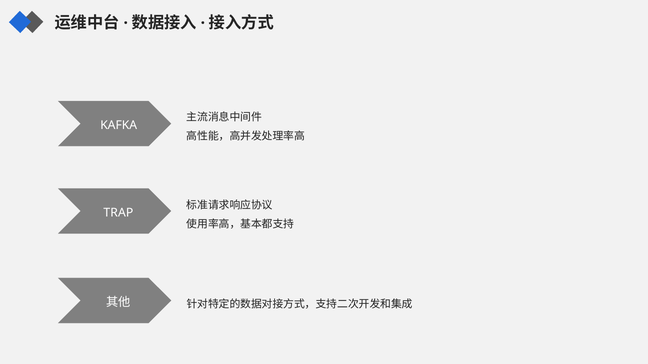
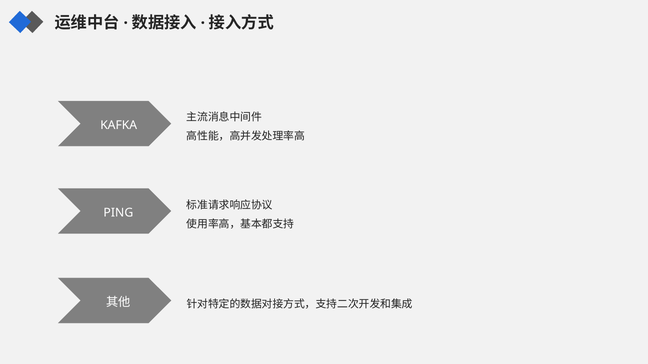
TRAP: TRAP -> PING
